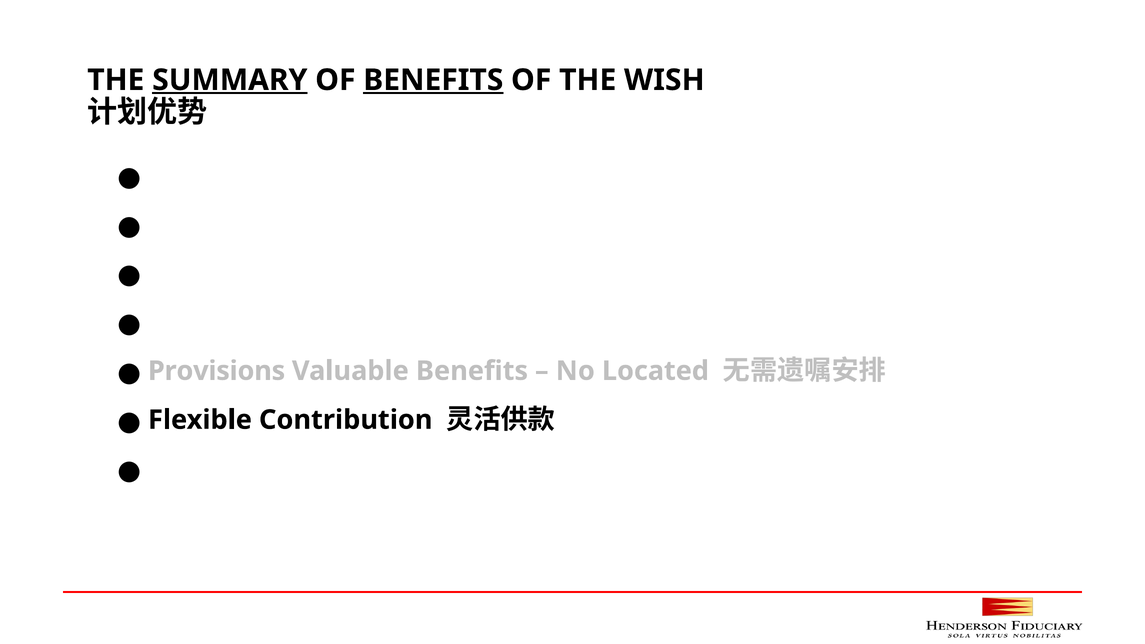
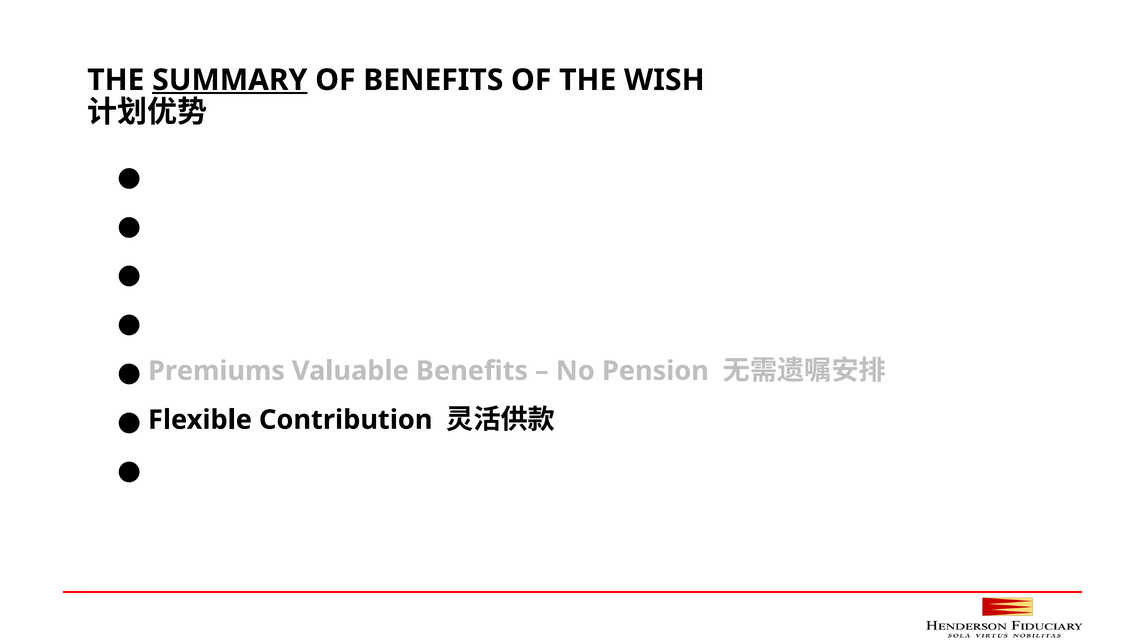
BENEFITS at (433, 80) underline: present -> none
Provisions: Provisions -> Premiums
Located: Located -> Pension
